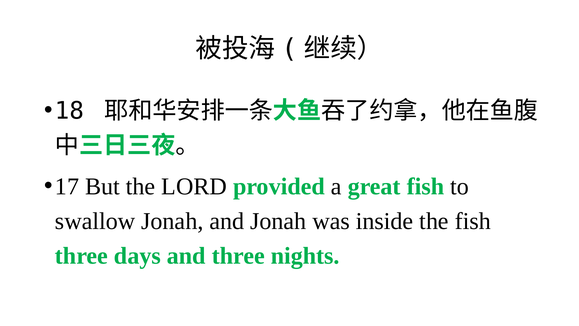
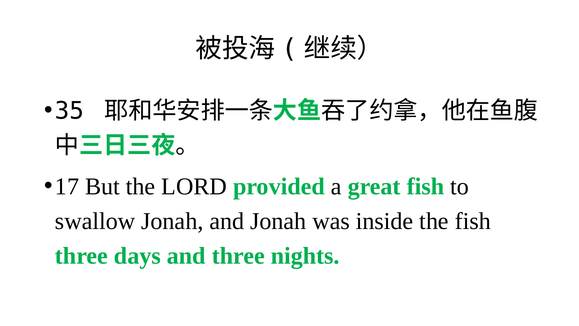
18: 18 -> 35
